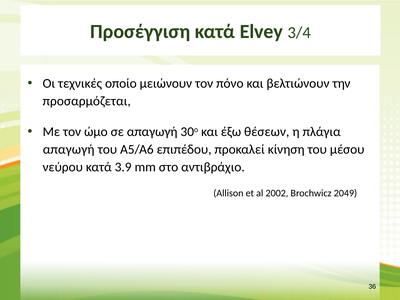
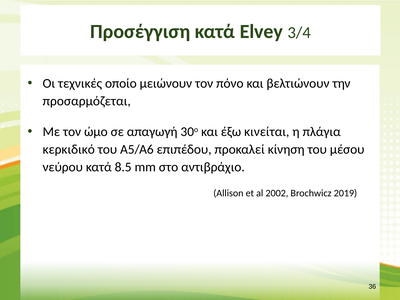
θέσεων: θέσεων -> κινείται
απαγωγή at (69, 149): απαγωγή -> κερκιδικό
3.9: 3.9 -> 8.5
2049: 2049 -> 2019
